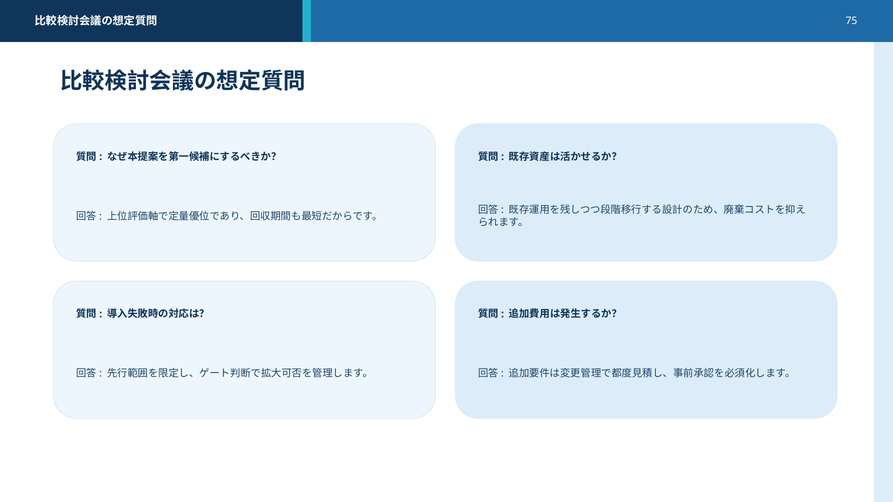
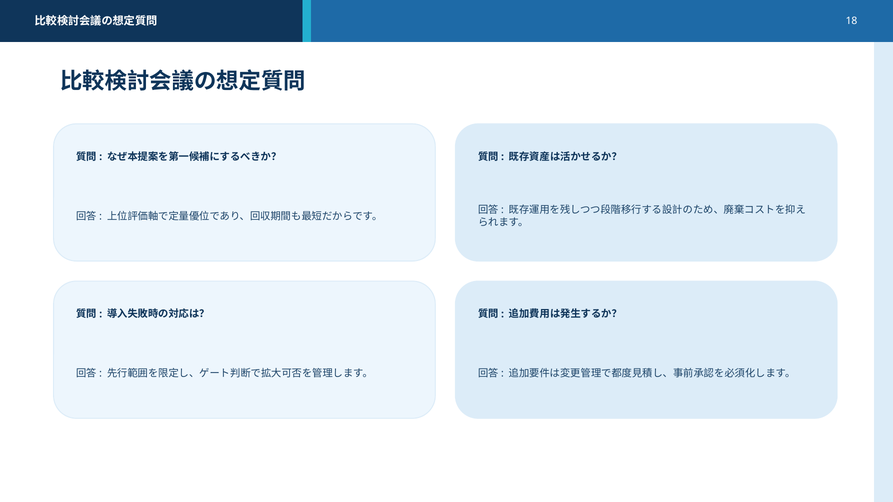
75: 75 -> 18
